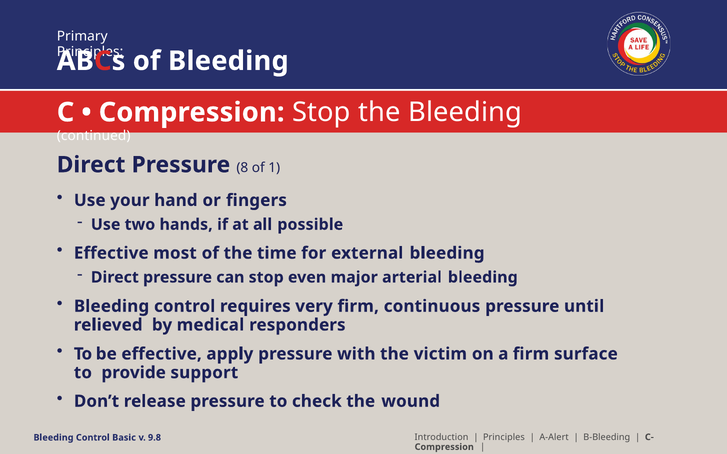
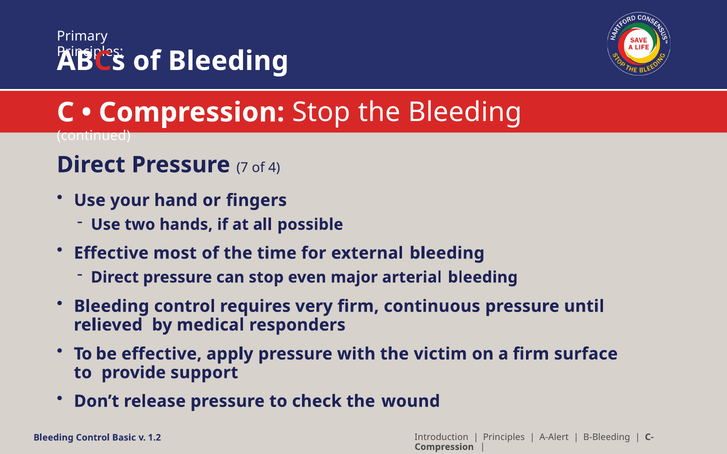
8: 8 -> 7
1: 1 -> 4
9.8: 9.8 -> 1.2
